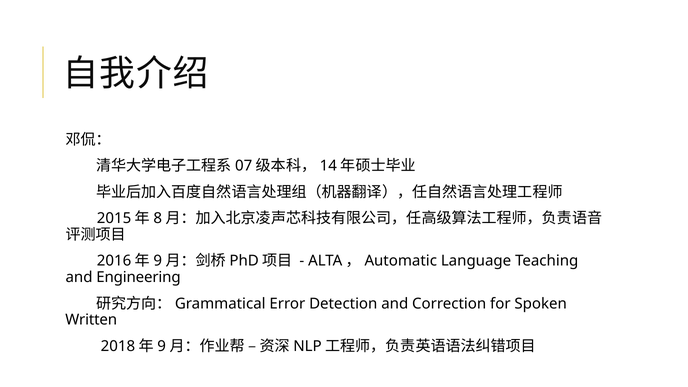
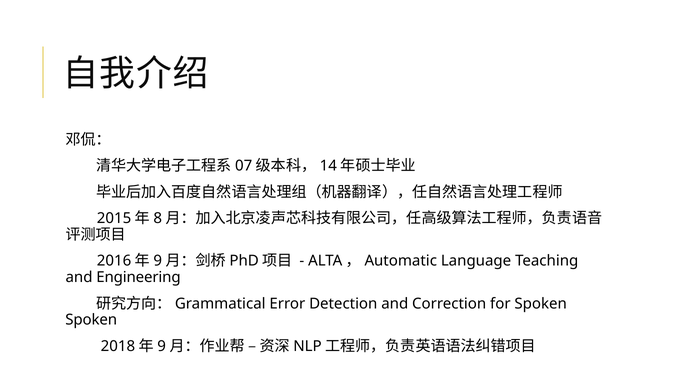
Written at (91, 320): Written -> Spoken
